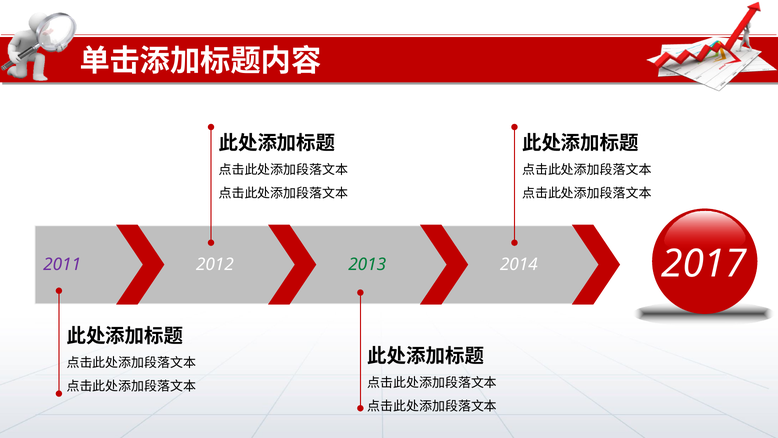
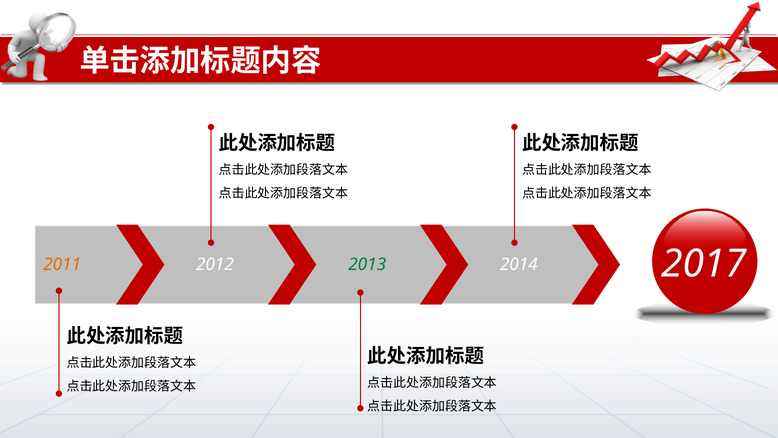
2011 colour: purple -> orange
